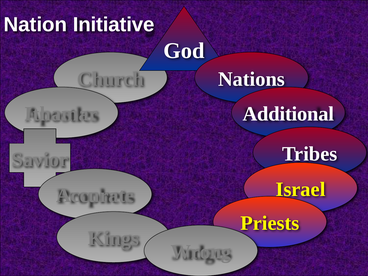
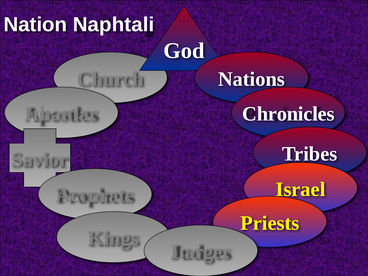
Initiative: Initiative -> Naphtali
Additional: Additional -> Chronicles
Wrong: Wrong -> Larger
